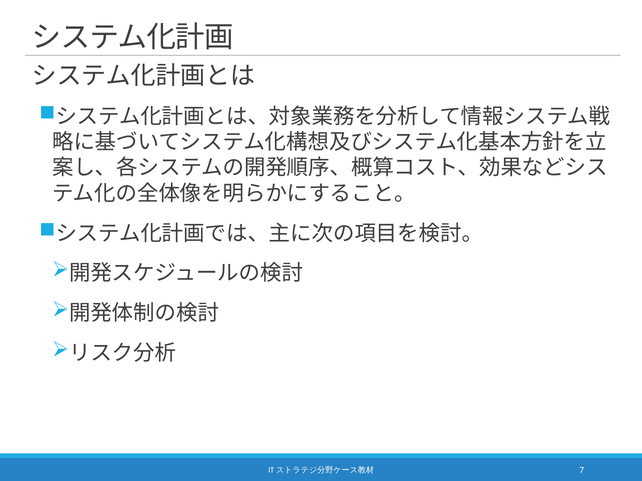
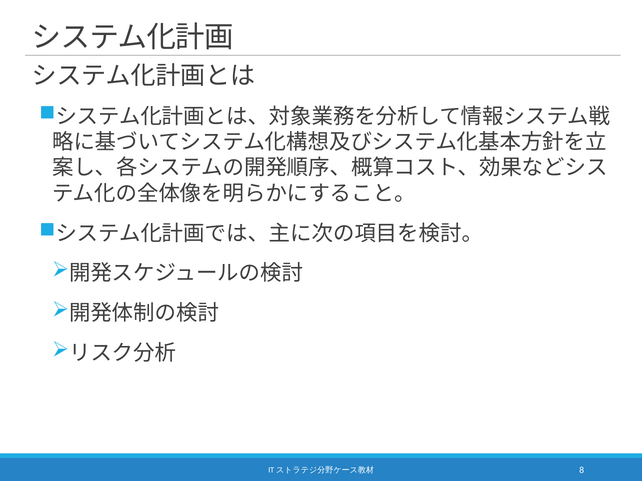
7: 7 -> 8
